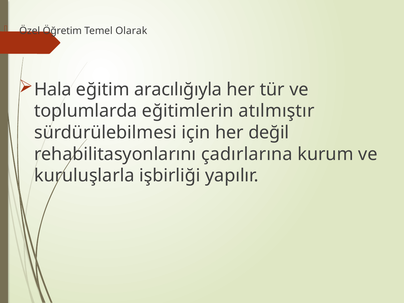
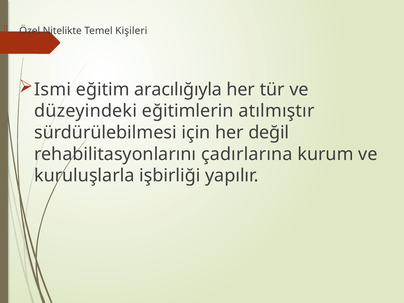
Öğretim: Öğretim -> Nitelikte
Olarak: Olarak -> Kişileri
Hala: Hala -> Ismi
toplumlarda: toplumlarda -> düzeyindeki
